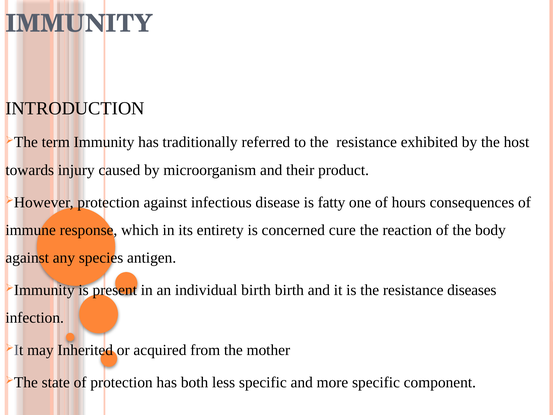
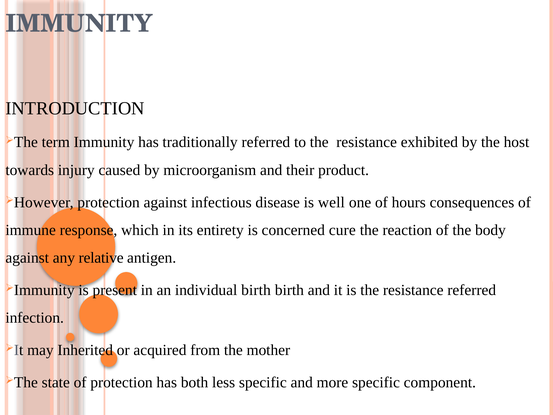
fatty: fatty -> well
species: species -> relative
resistance diseases: diseases -> referred
